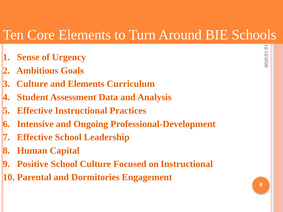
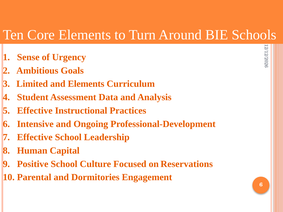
3 Culture: Culture -> Limited
on Instructional: Instructional -> Reservations
